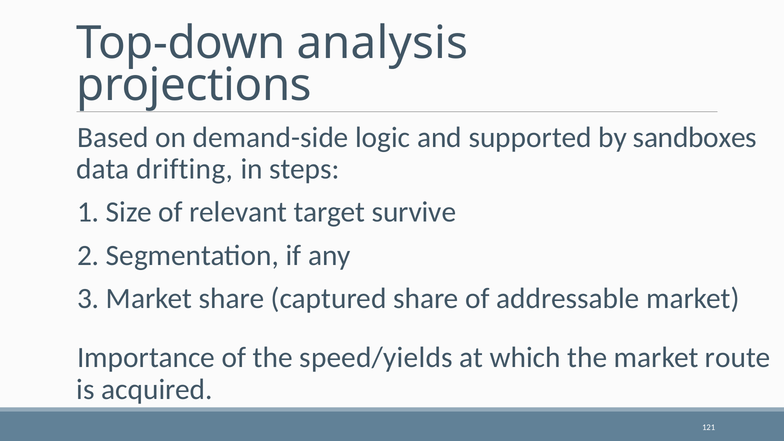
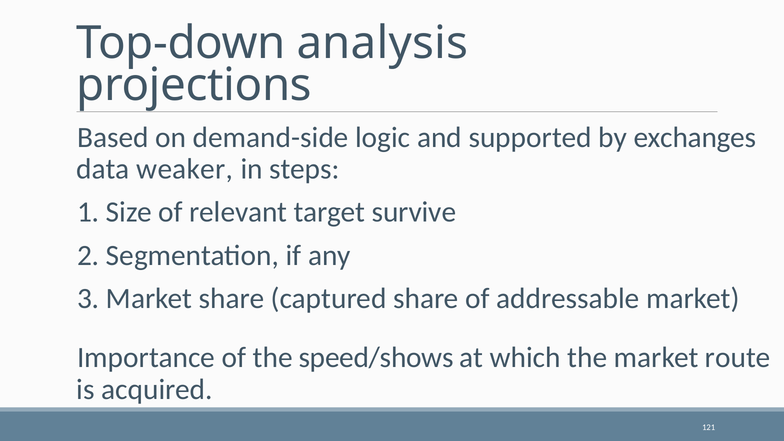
sandboxes: sandboxes -> exchanges
drifting: drifting -> weaker
speed/yields: speed/yields -> speed/shows
